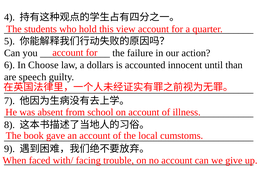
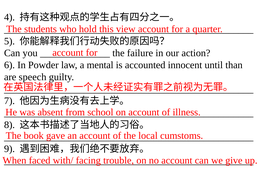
Choose: Choose -> Powder
dollars: dollars -> mental
